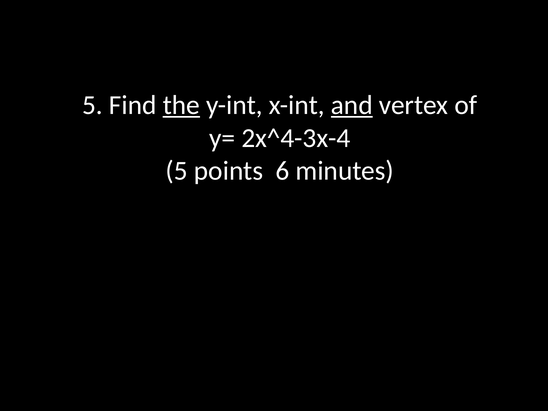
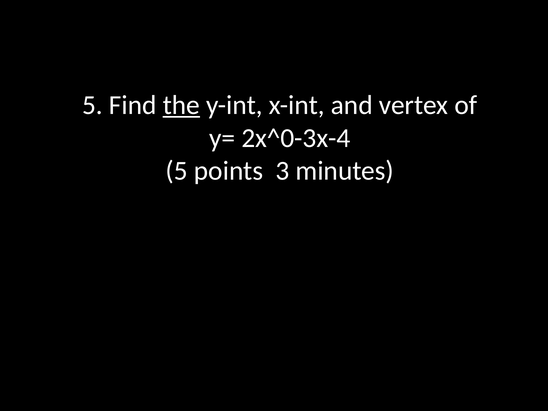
and underline: present -> none
2x^4-3x-4: 2x^4-3x-4 -> 2x^0-3x-4
6: 6 -> 3
